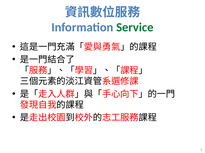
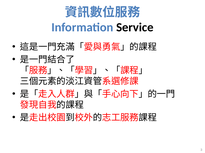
Service colour: green -> black
